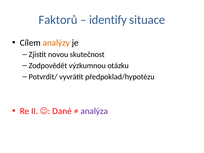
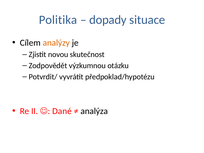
Faktorů: Faktorů -> Politika
identify: identify -> dopady
analýza colour: purple -> black
